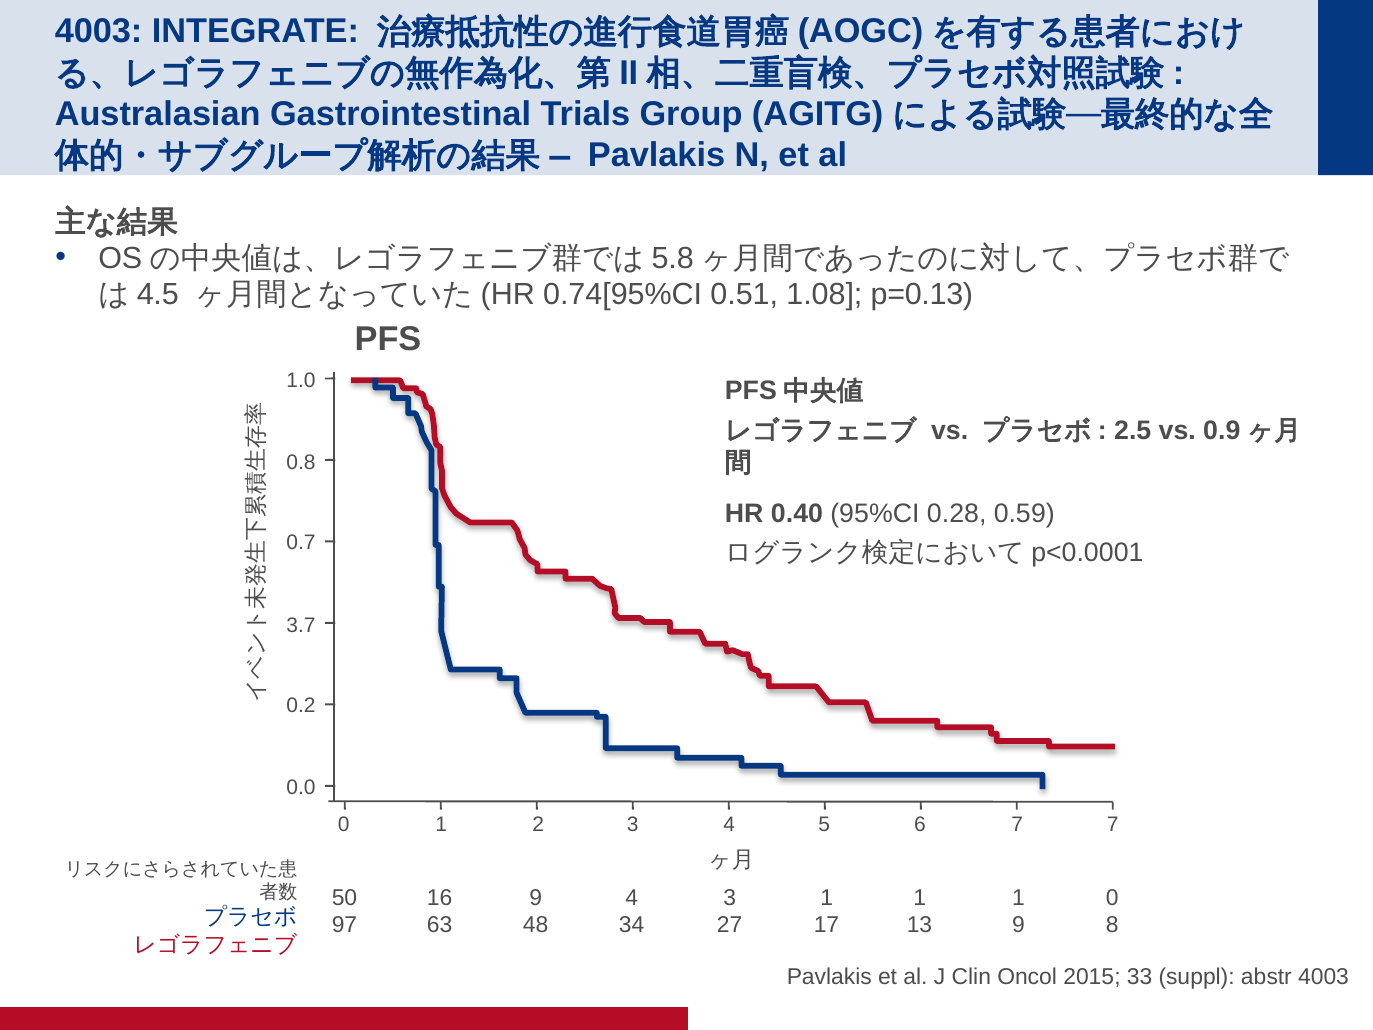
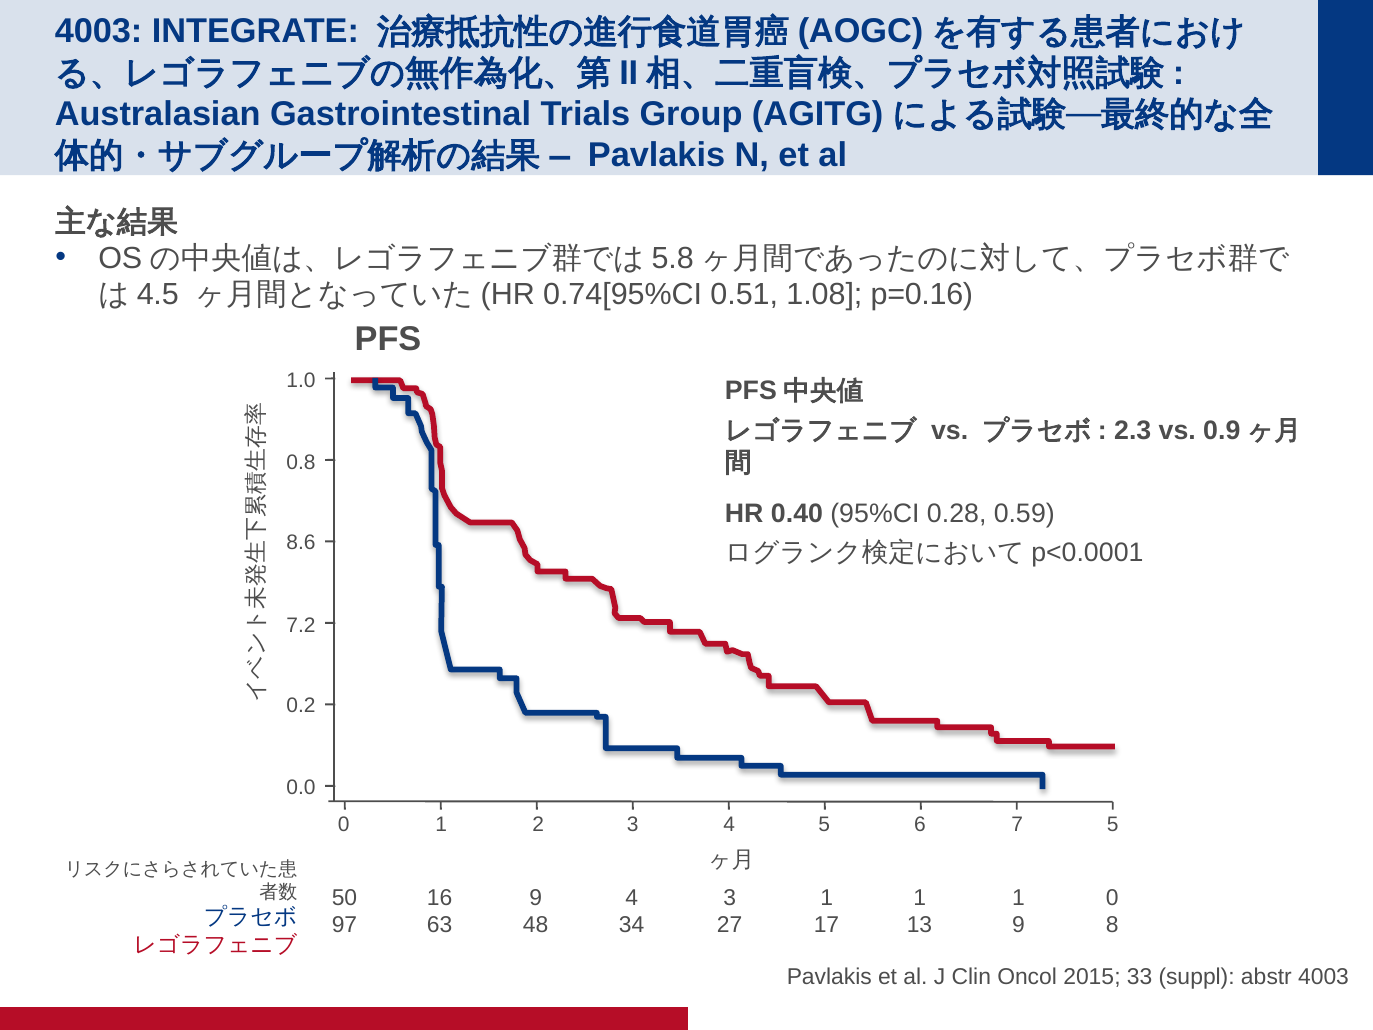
p=0.13: p=0.13 -> p=0.16
2.5: 2.5 -> 2.3
0.7: 0.7 -> 8.6
3.7: 3.7 -> 7.2
7 7: 7 -> 5
